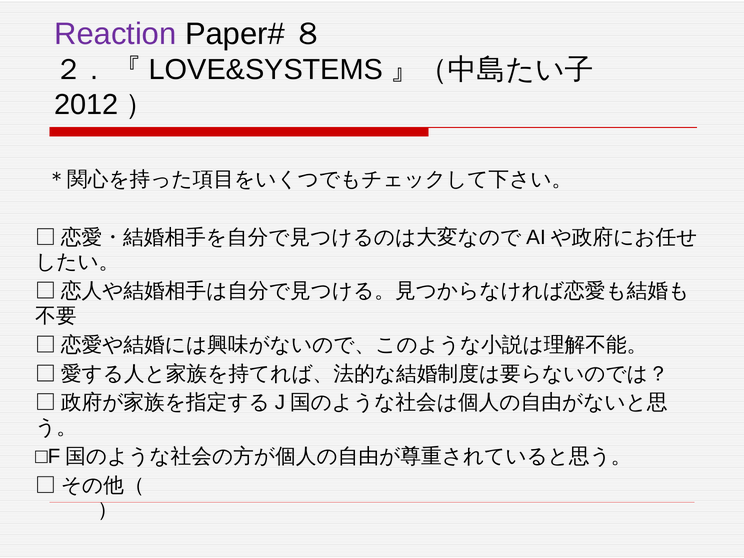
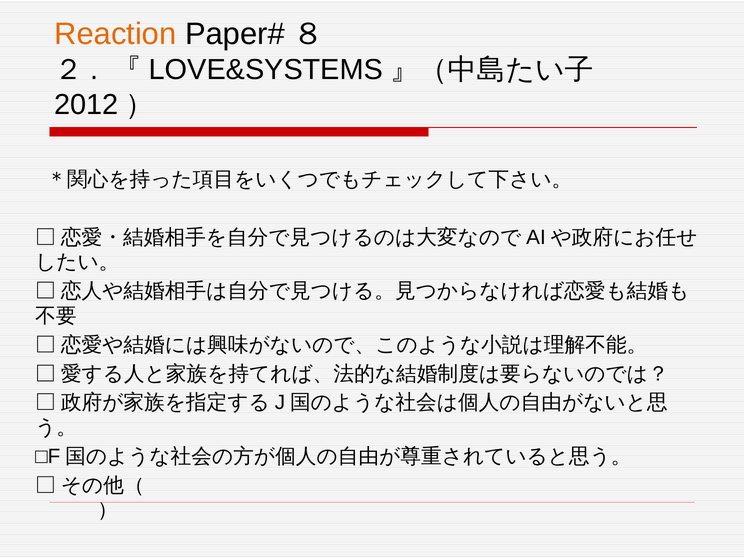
Reaction colour: purple -> orange
